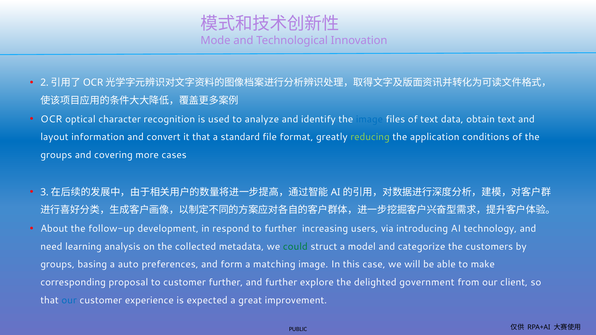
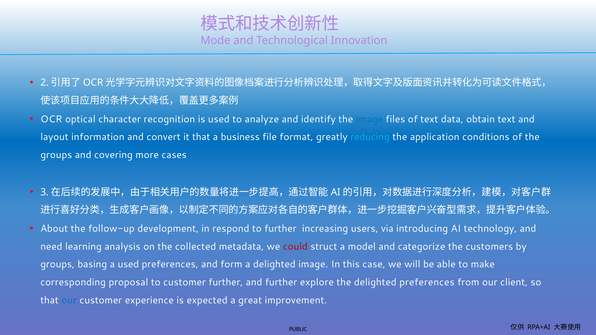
standard: standard -> business
reducing colour: light green -> light blue
could colour: green -> red
a auto: auto -> used
a matching: matching -> delighted
delighted government: government -> preferences
